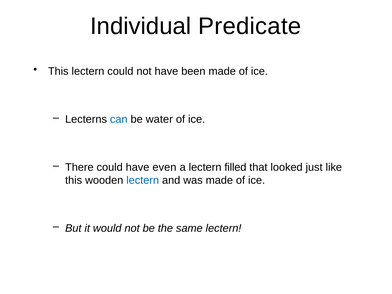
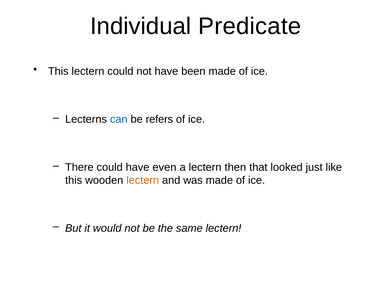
water: water -> refers
filled: filled -> then
lectern at (143, 180) colour: blue -> orange
